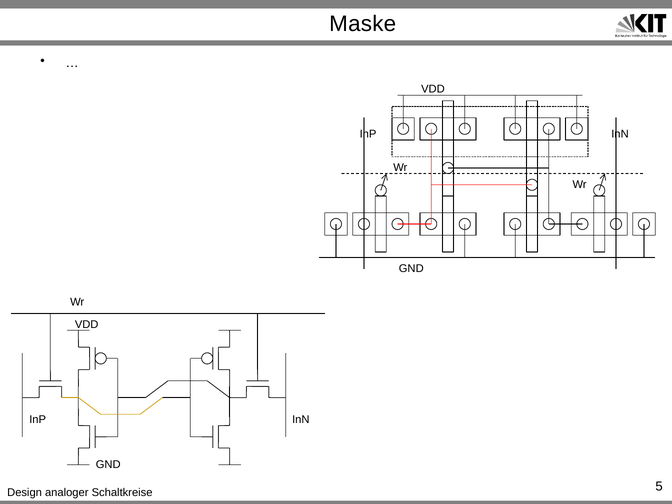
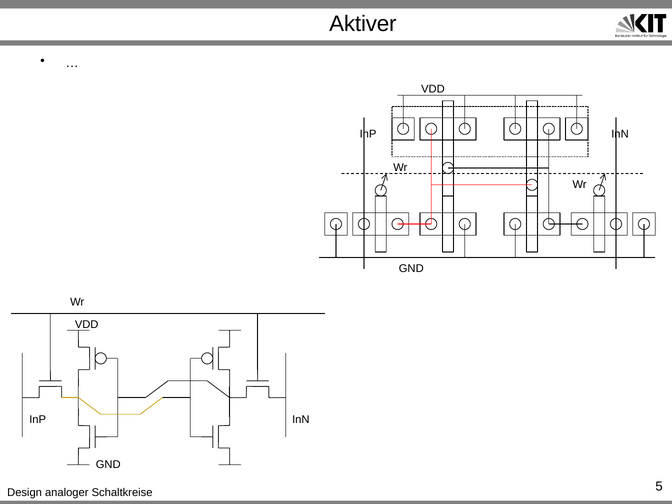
Maske: Maske -> Aktiver
